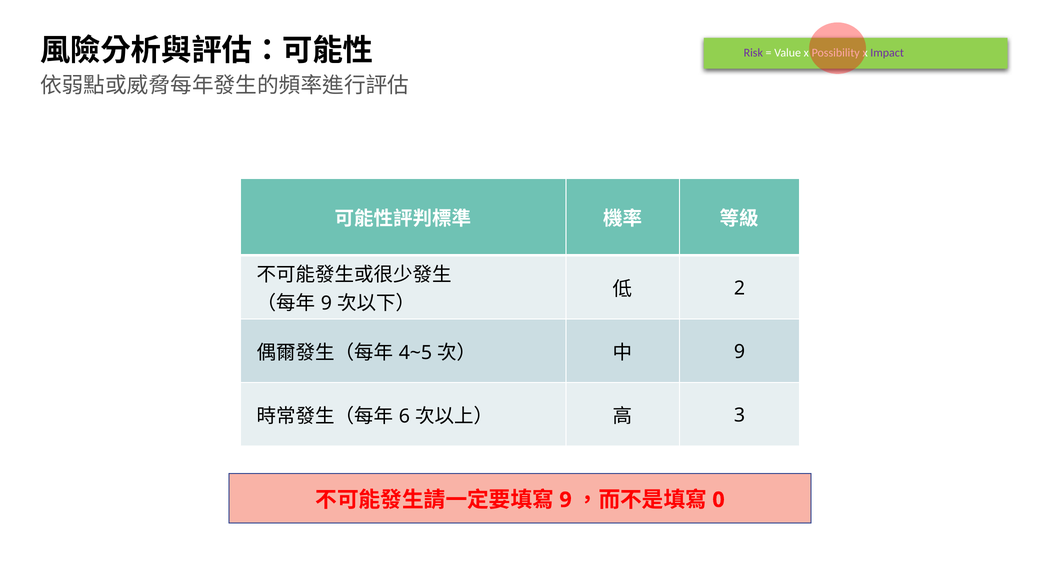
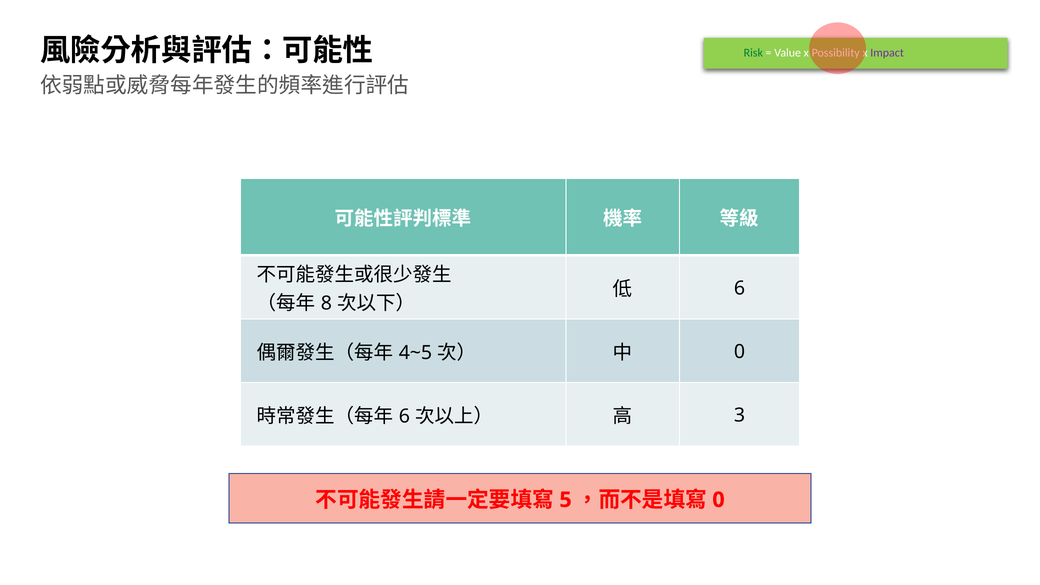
Risk colour: purple -> green
2 at (740, 288): 2 -> 6
9 at (326, 303): 9 -> 8
9 at (740, 352): 9 -> 0
9 at (566, 500): 9 -> 5
